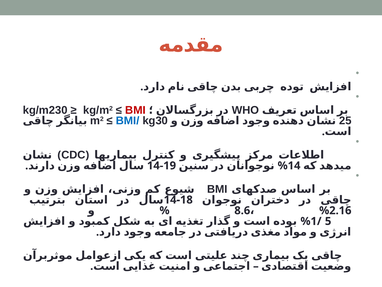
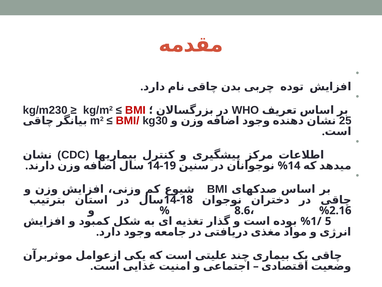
BMI/ colour: blue -> red
